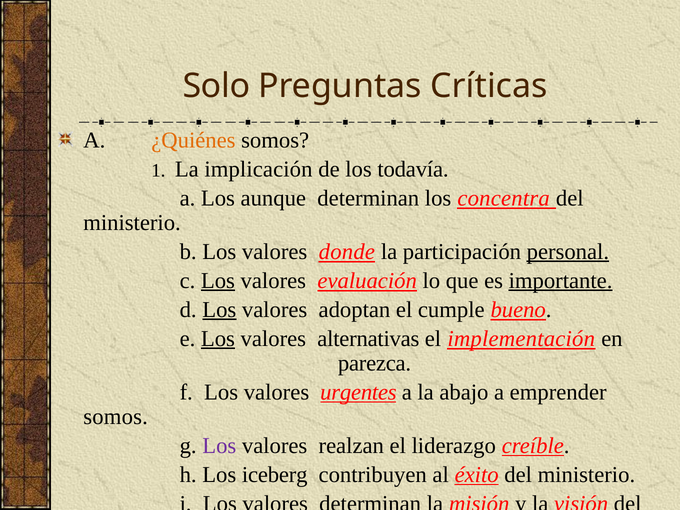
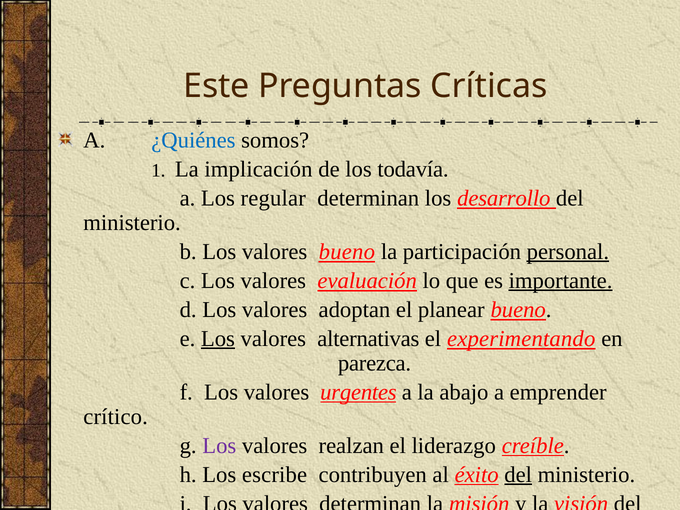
Solo: Solo -> Este
¿Quiénes colour: orange -> blue
aunque: aunque -> regular
concentra: concentra -> desarrollo
valores donde: donde -> bueno
Los at (218, 281) underline: present -> none
Los at (219, 310) underline: present -> none
cumple: cumple -> planear
implementación: implementación -> experimentando
somos at (116, 417): somos -> crítico
iceberg: iceberg -> escribe
del at (518, 475) underline: none -> present
